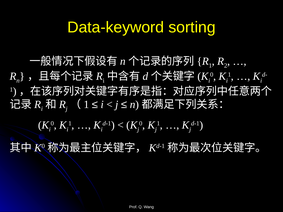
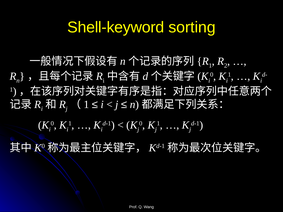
Data-keyword: Data-keyword -> Shell-keyword
